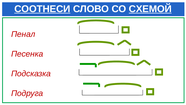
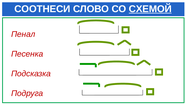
СООТНЕСИ underline: present -> none
